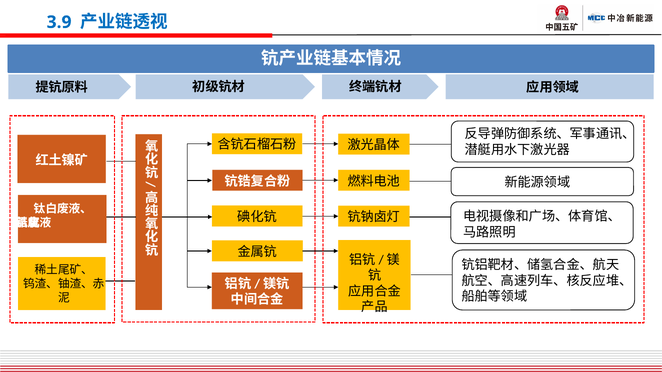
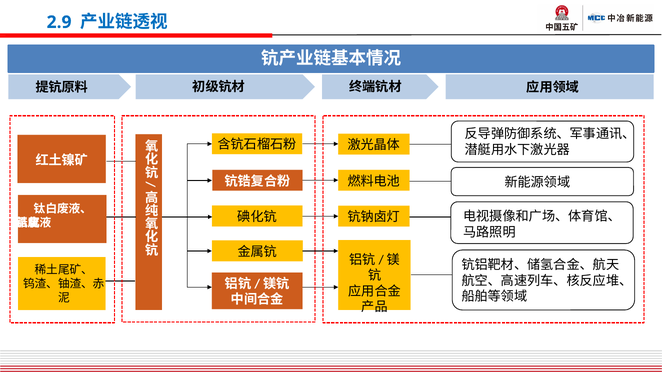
3.9: 3.9 -> 2.9
